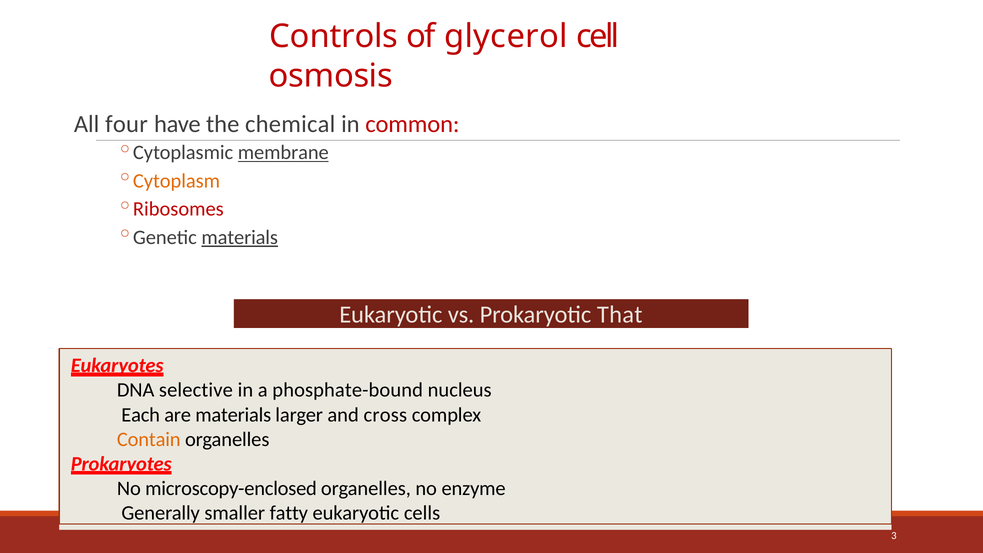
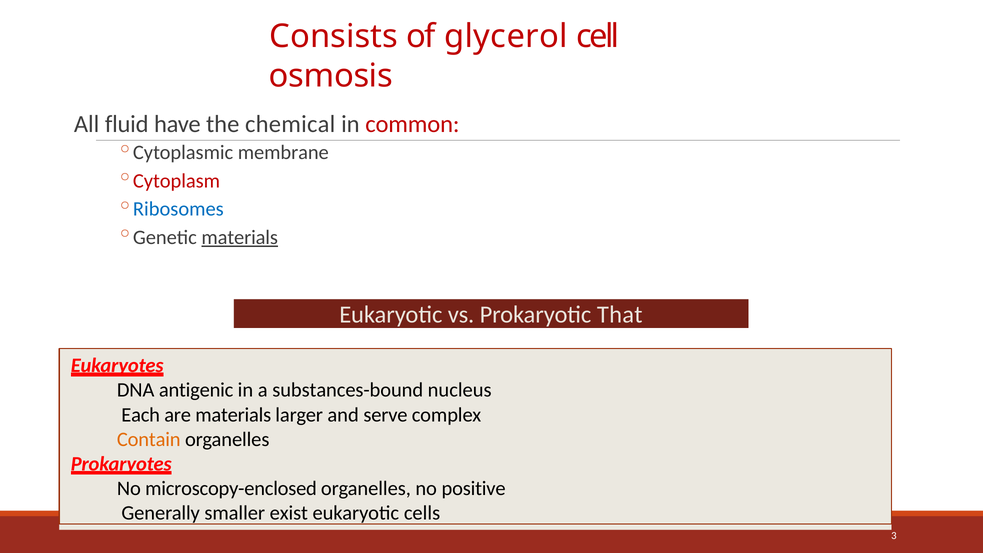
Controls: Controls -> Consists
four: four -> fluid
membrane underline: present -> none
Cytoplasm colour: orange -> red
Ribosomes colour: red -> blue
selective: selective -> antigenic
phosphate-bound: phosphate-bound -> substances-bound
cross: cross -> serve
enzyme: enzyme -> positive
fatty: fatty -> exist
